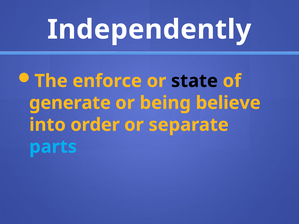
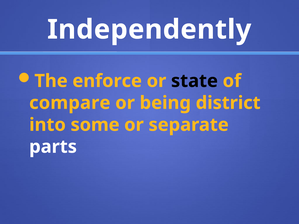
generate: generate -> compare
believe: believe -> district
order: order -> some
parts colour: light blue -> white
